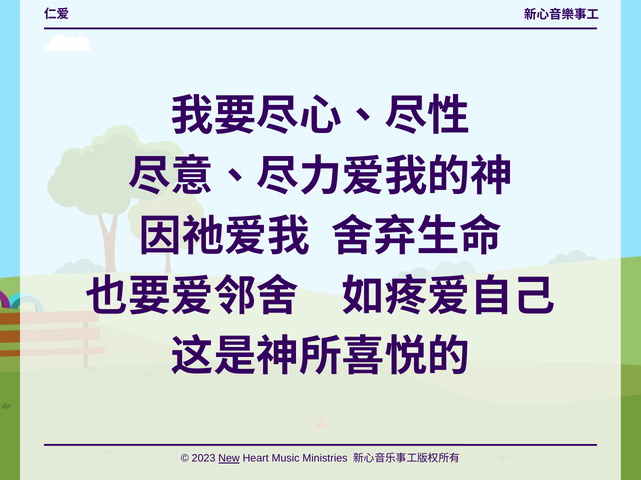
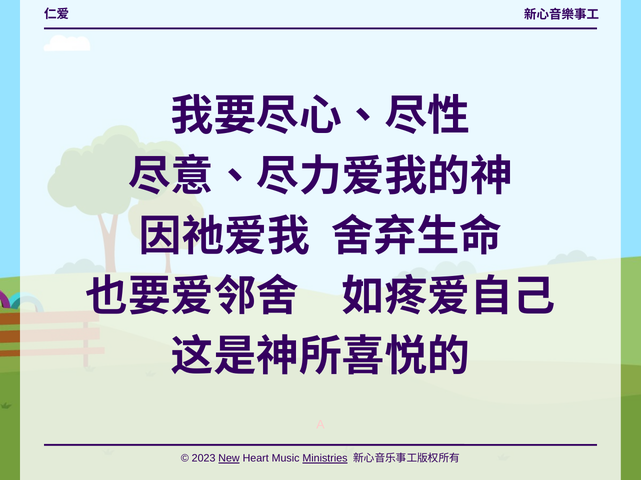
Ministries underline: none -> present
